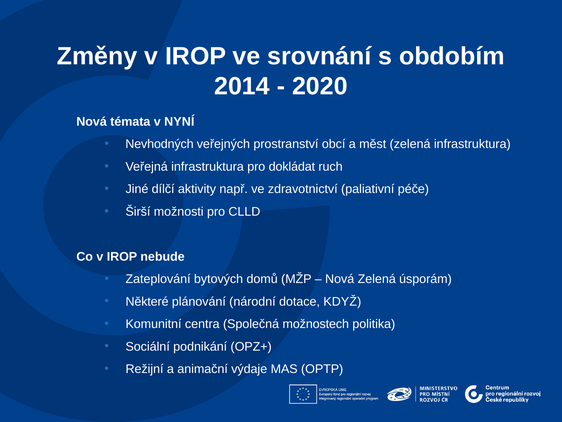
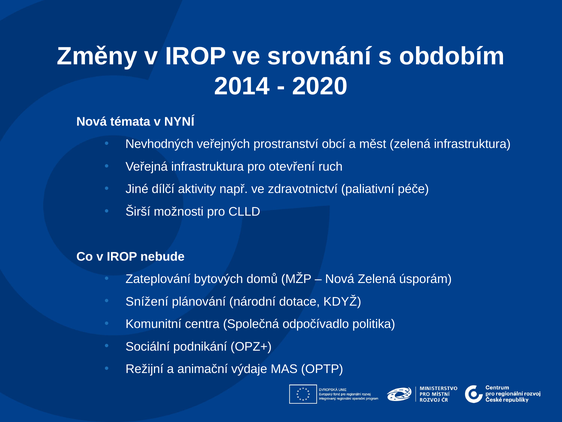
dokládat: dokládat -> otevření
Některé: Některé -> Snížení
možnostech: možnostech -> odpočívadlo
